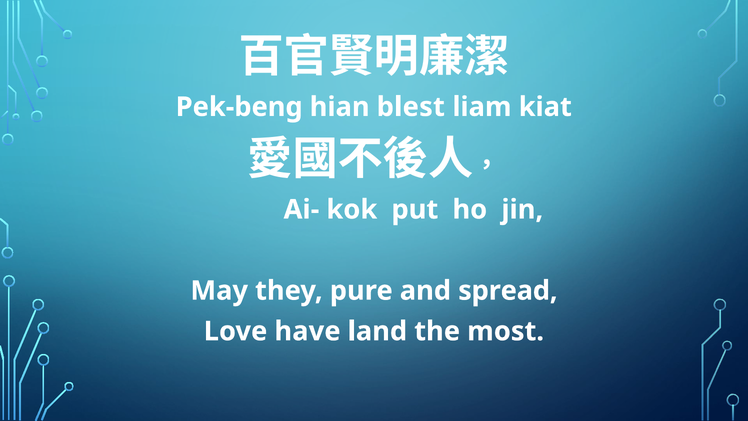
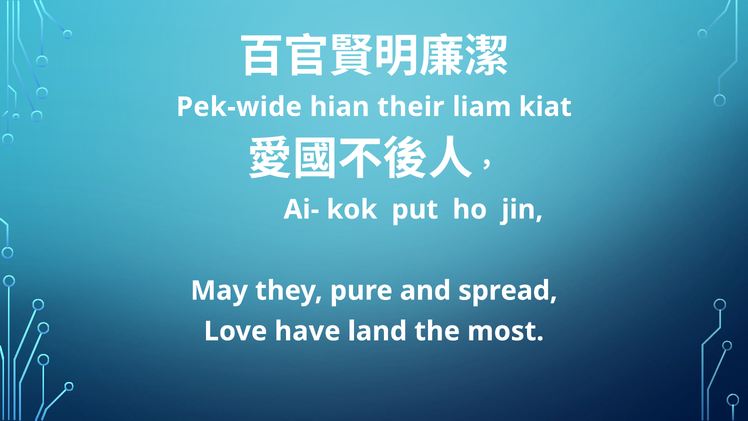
Pek-beng: Pek-beng -> Pek-wide
blest: blest -> their
